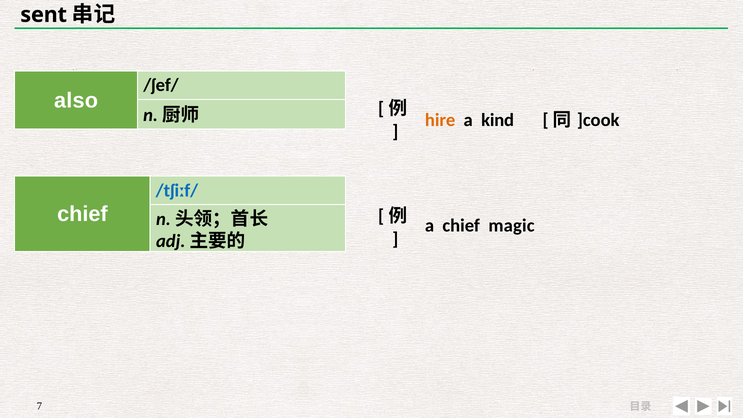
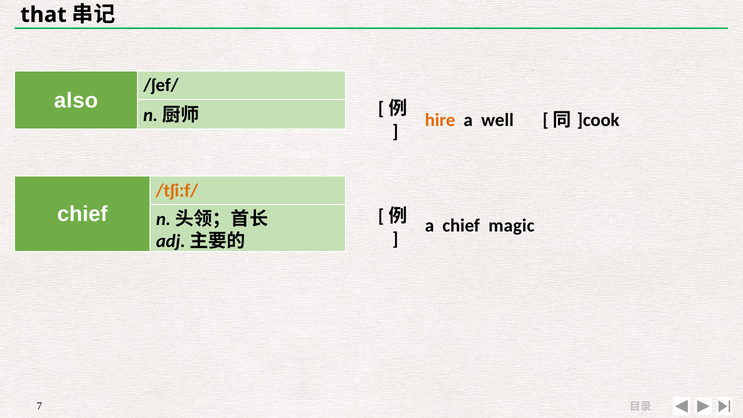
sent: sent -> that
kind: kind -> well
/tʃiːf/ colour: blue -> orange
